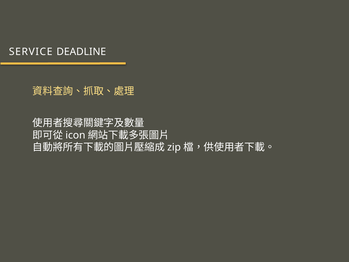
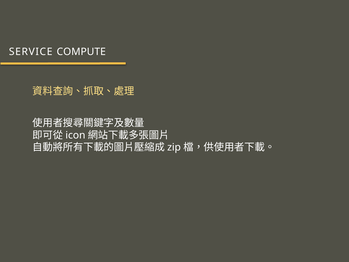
DEADLINE: DEADLINE -> COMPUTE
